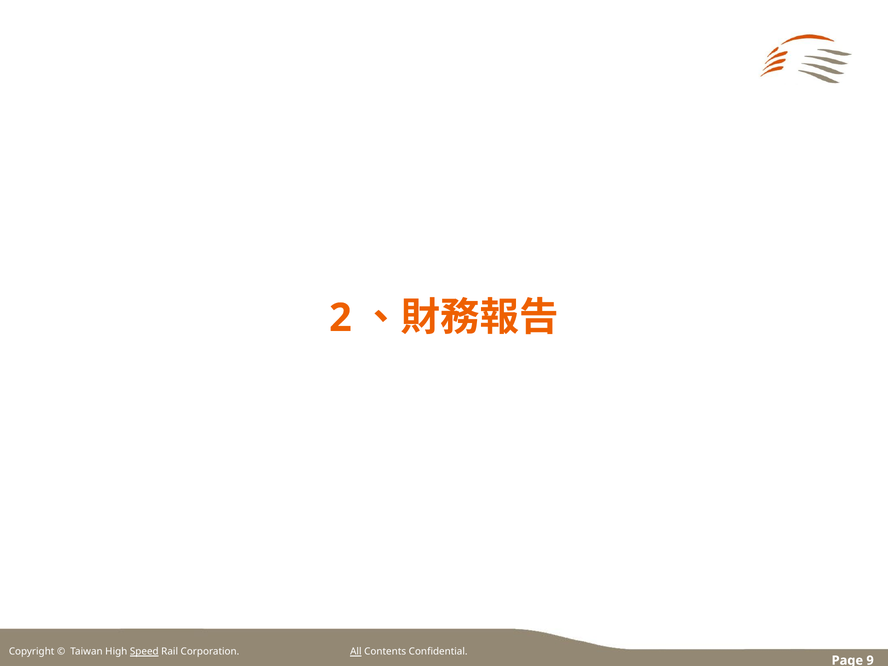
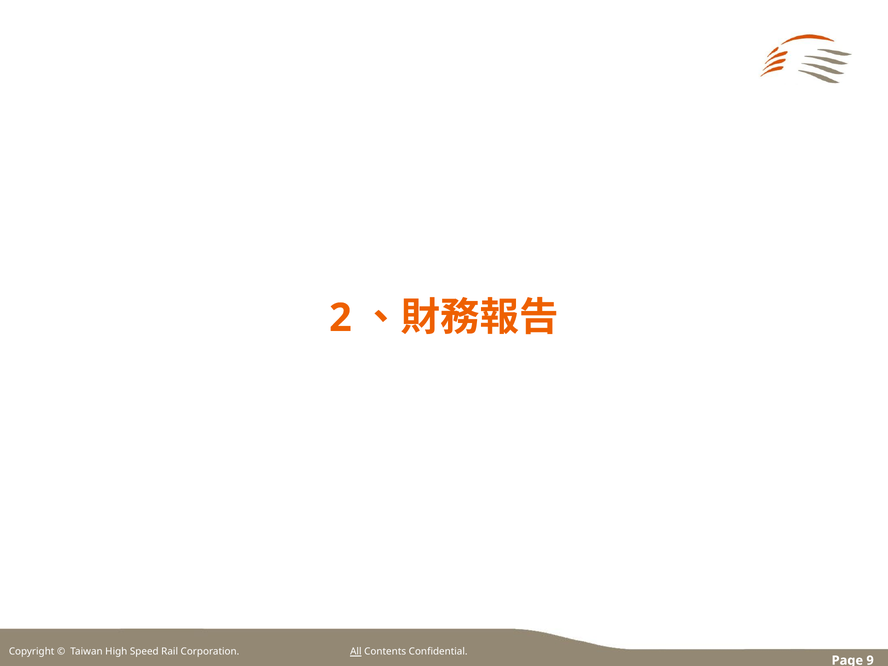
Speed underline: present -> none
